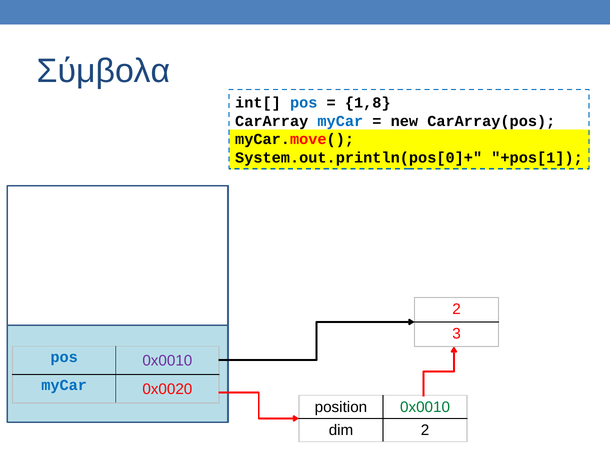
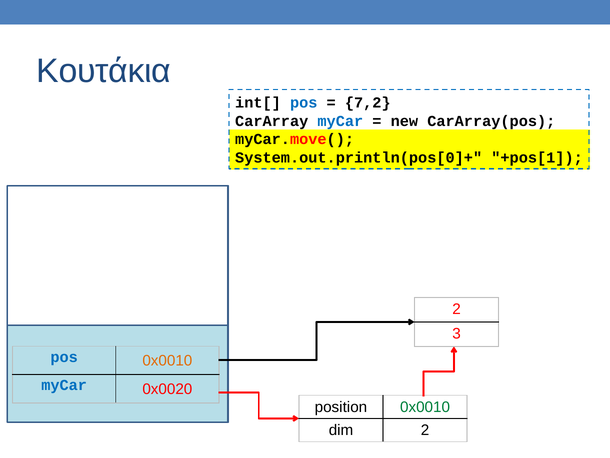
Σύμβολα: Σύμβολα -> Κουτάκια
1,8: 1,8 -> 7,2
0x0010 at (167, 360) colour: purple -> orange
